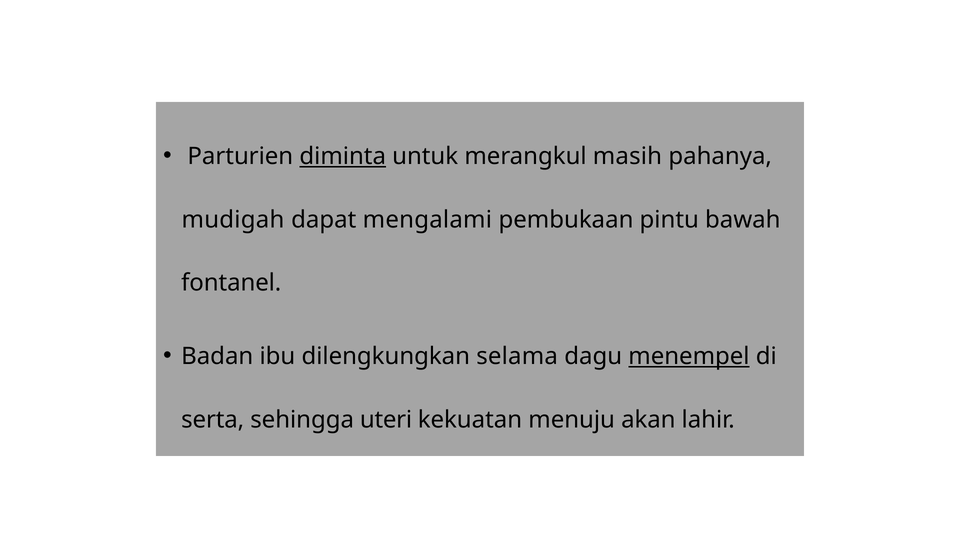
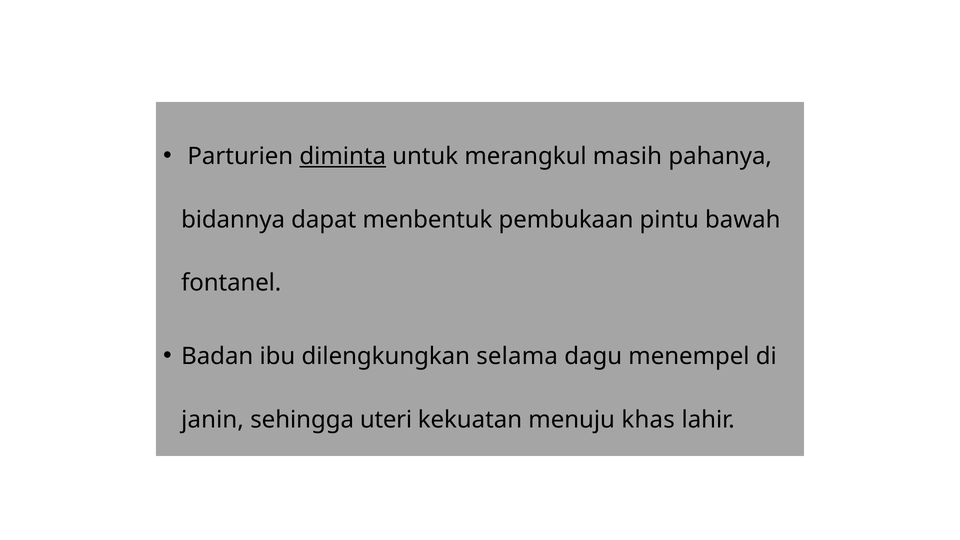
mudigah: mudigah -> bidannya
mengalami: mengalami -> menbentuk
menempel underline: present -> none
serta: serta -> janin
akan: akan -> khas
